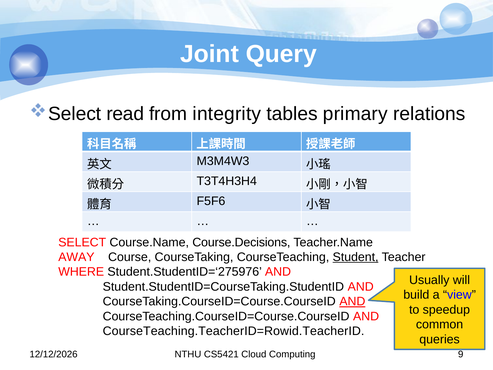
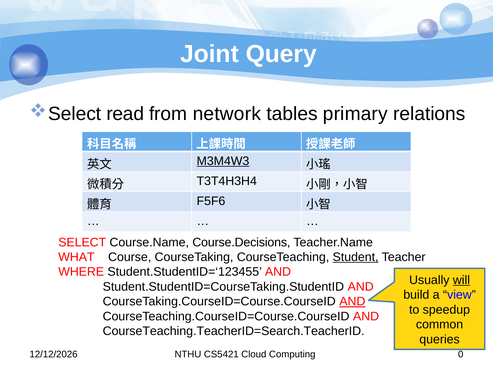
integrity: integrity -> network
M3M4W3 underline: none -> present
AWAY: AWAY -> WHAT
Student.StudentID=‘275976: Student.StudentID=‘275976 -> Student.StudentID=‘123455
will underline: none -> present
CourseTeaching.TeacherID=Rowid.TeacherID: CourseTeaching.TeacherID=Rowid.TeacherID -> CourseTeaching.TeacherID=Search.TeacherID
9: 9 -> 0
